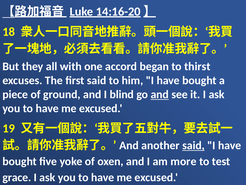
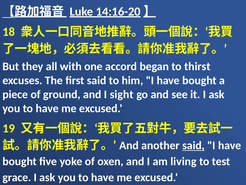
blind: blind -> sight
and at (160, 94) underline: present -> none
more: more -> living
